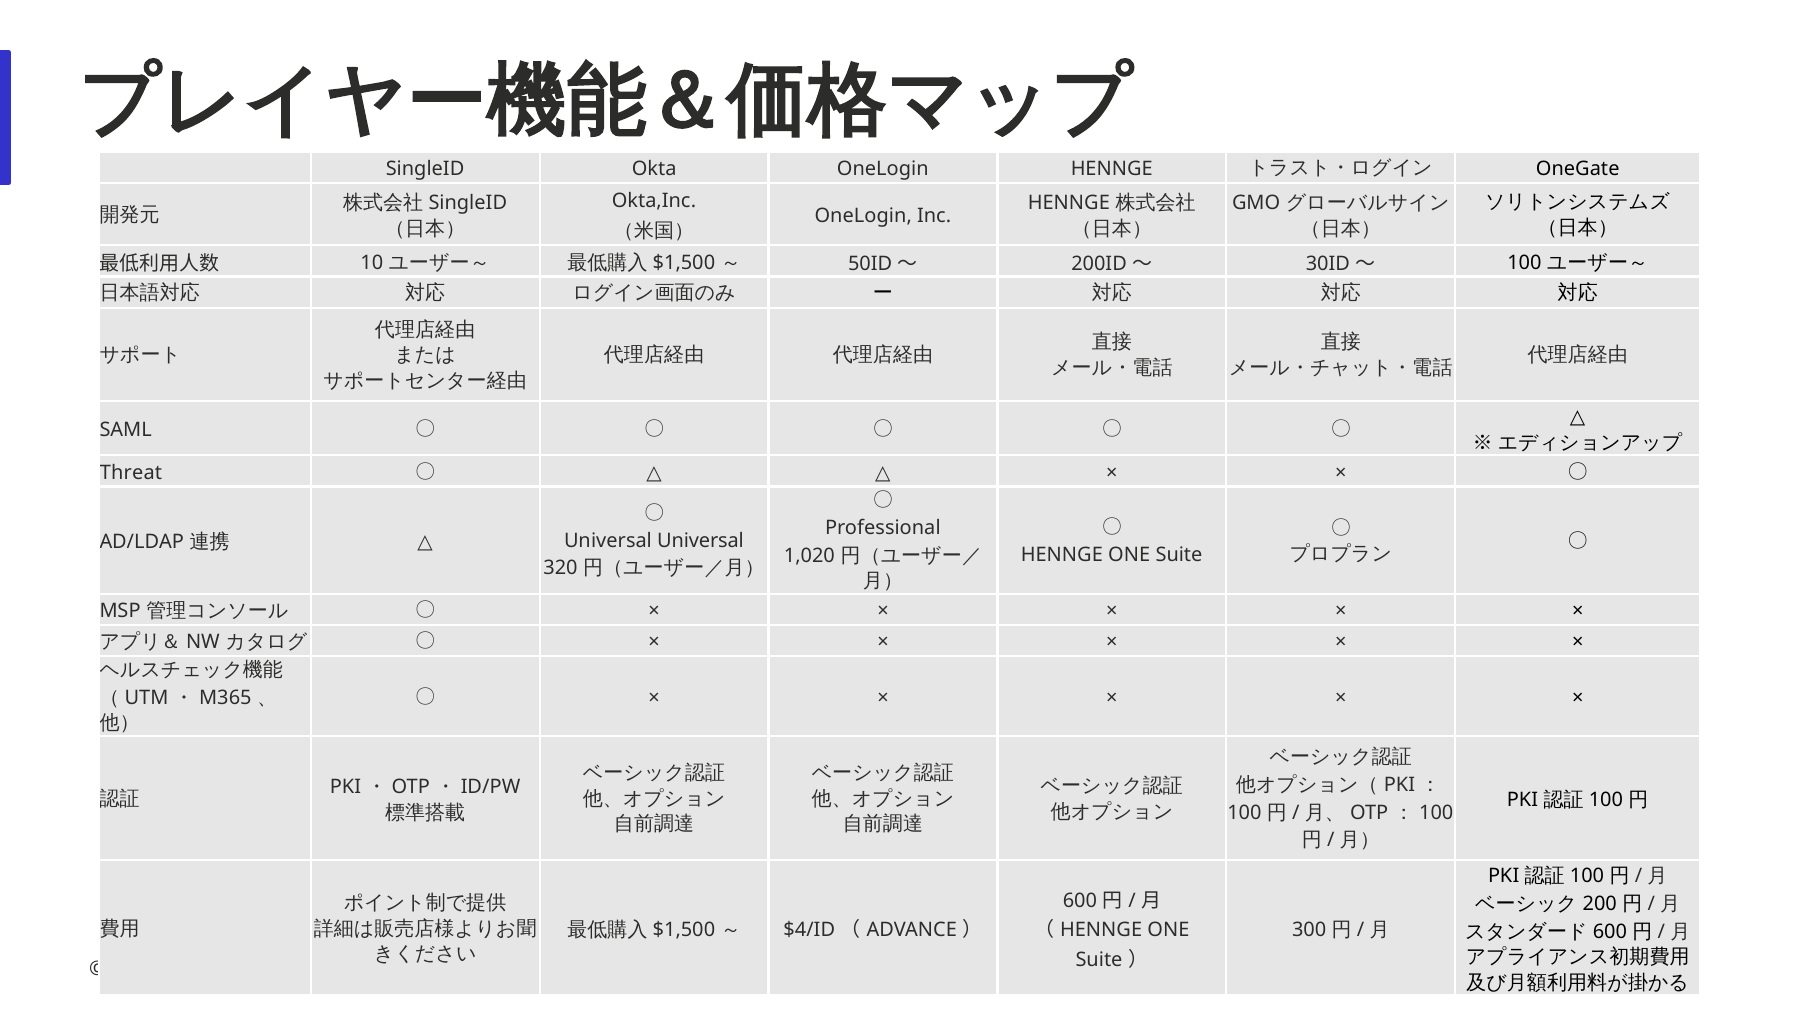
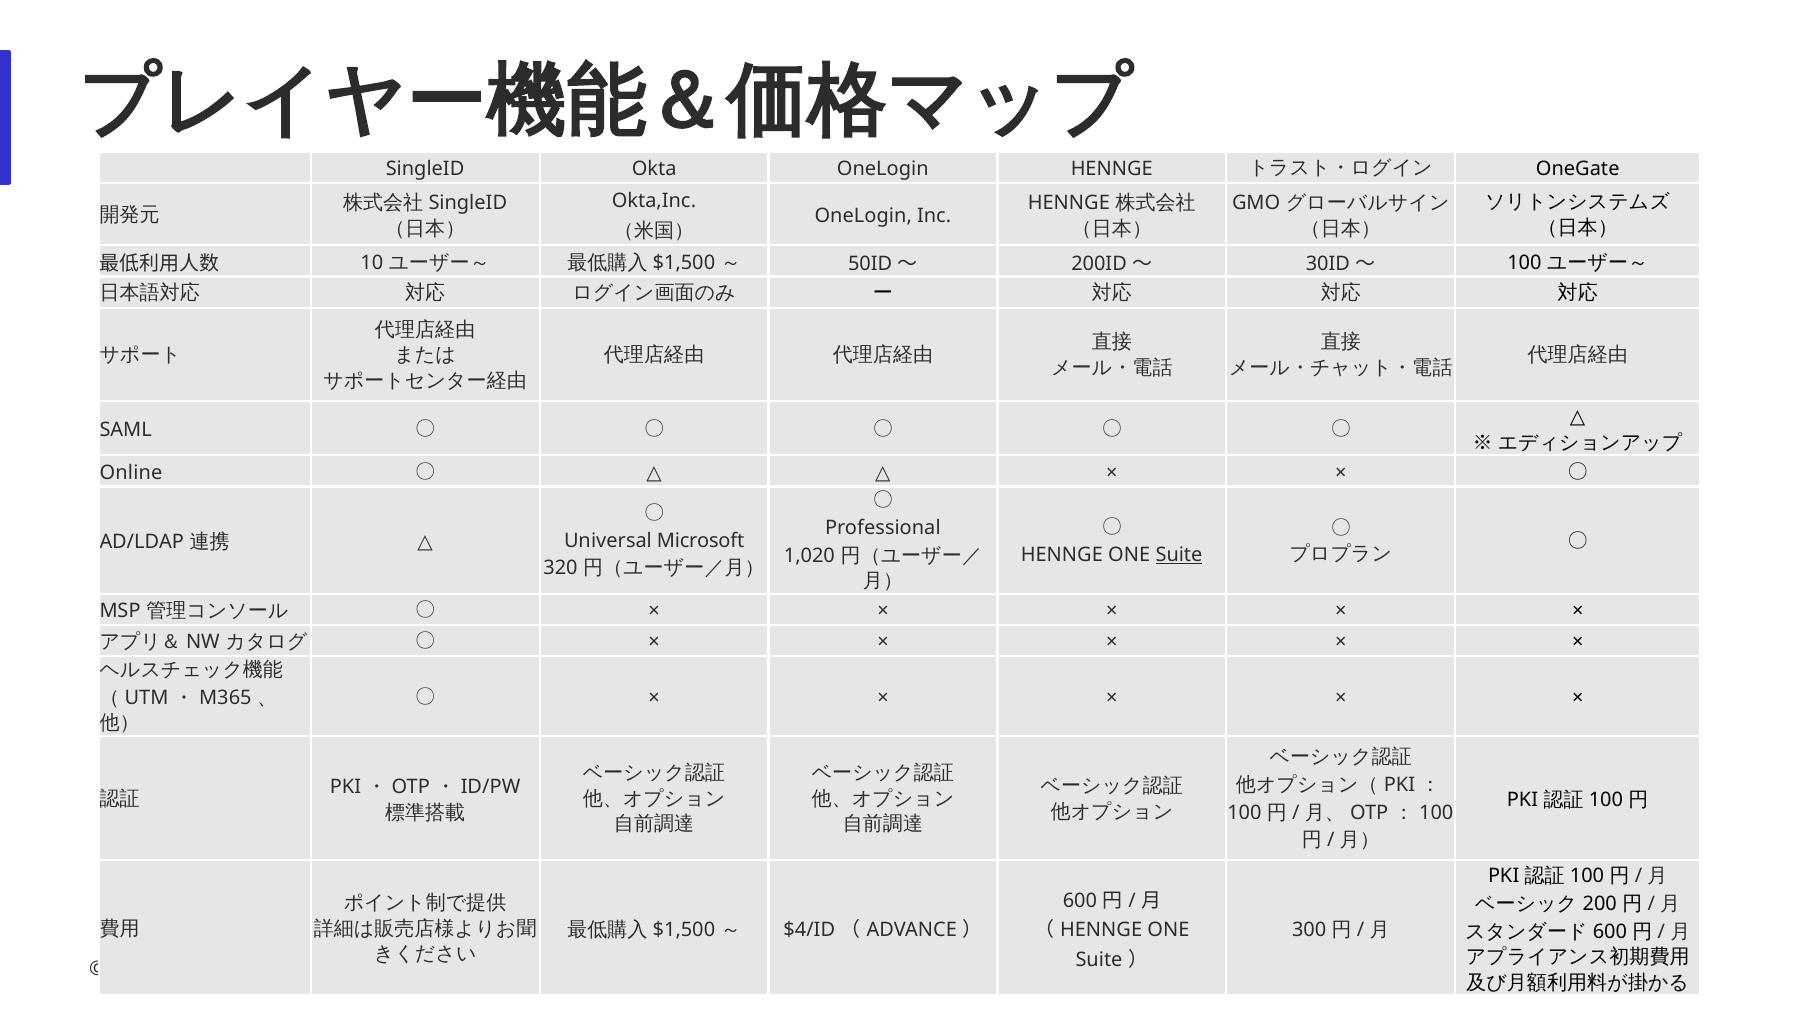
Threat: Threat -> Online
Universal Universal: Universal -> Microsoft
Suite at (1179, 554) underline: none -> present
